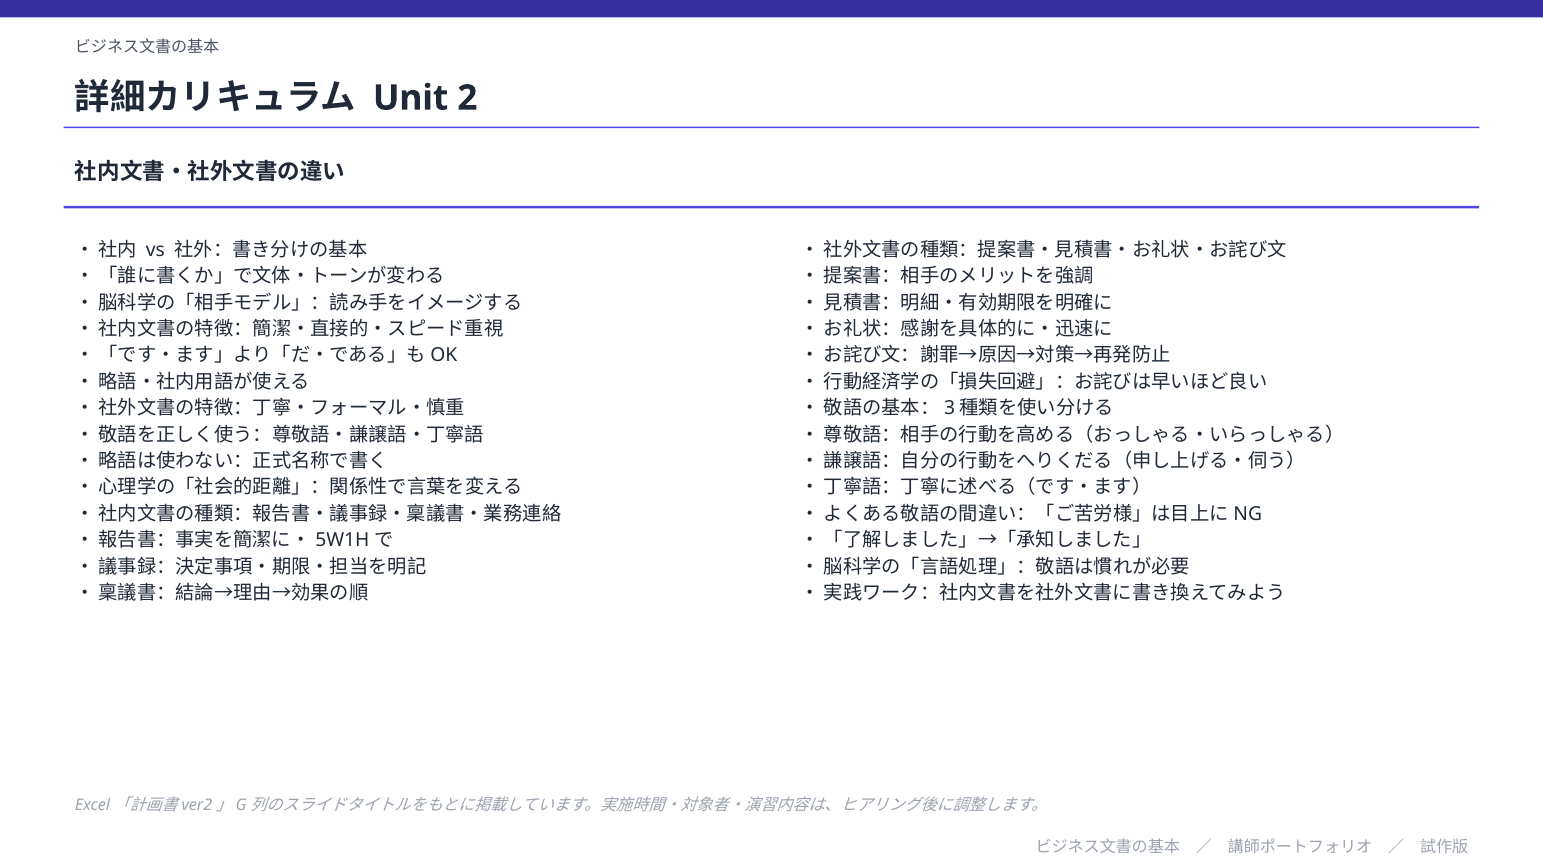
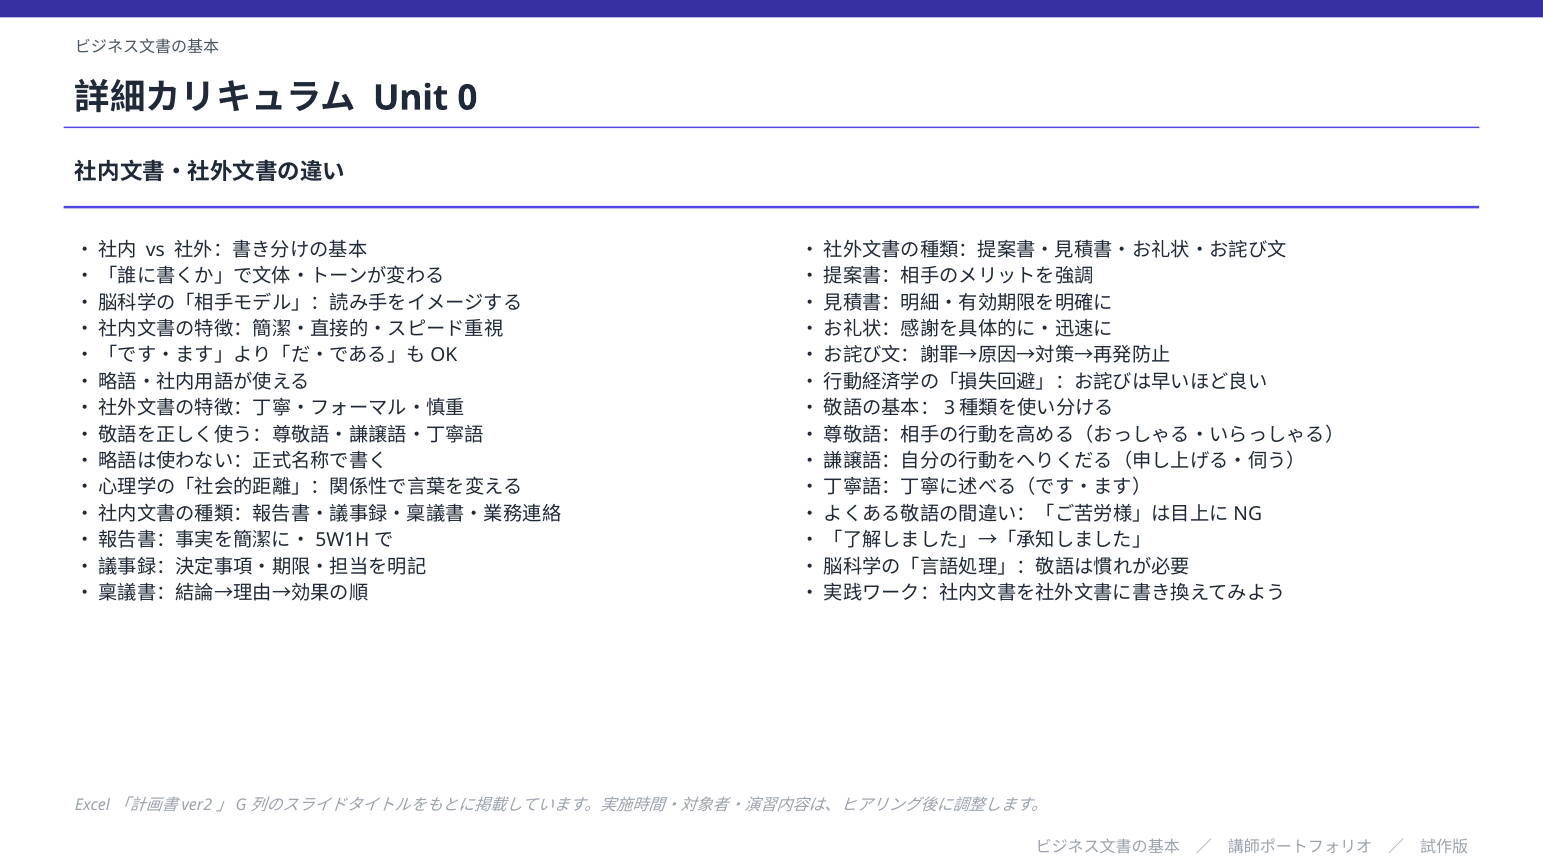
2: 2 -> 0
